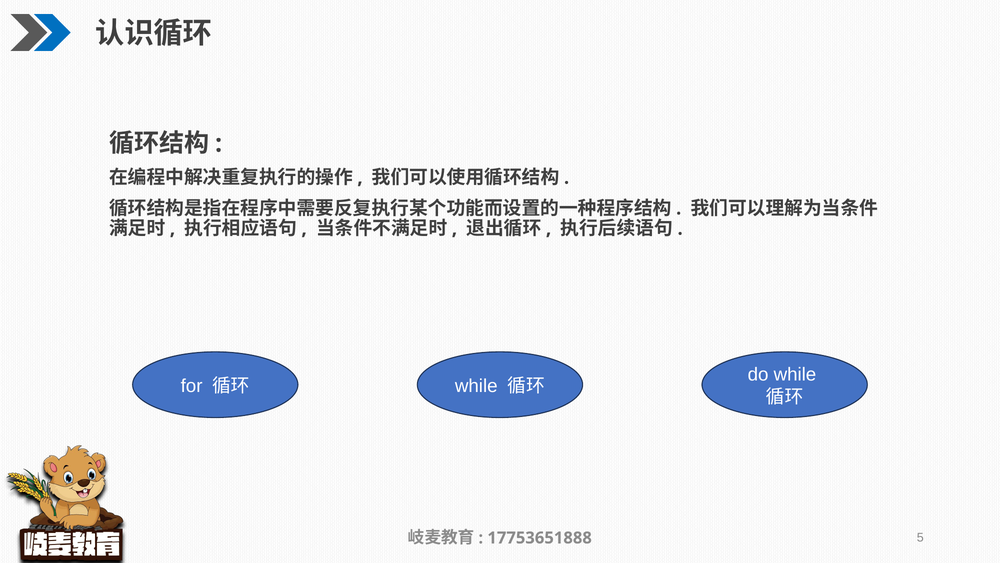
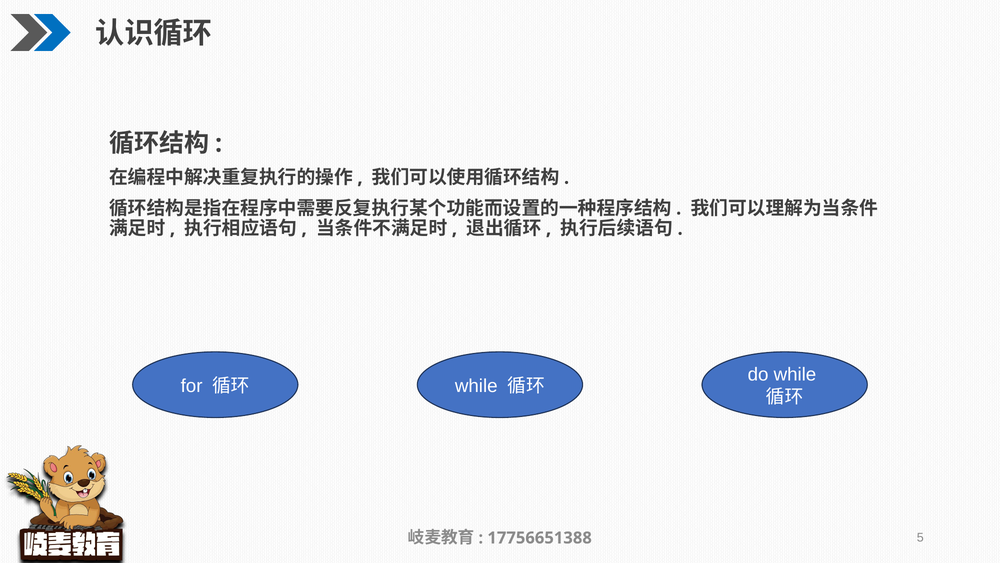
17753651888: 17753651888 -> 17756651388
